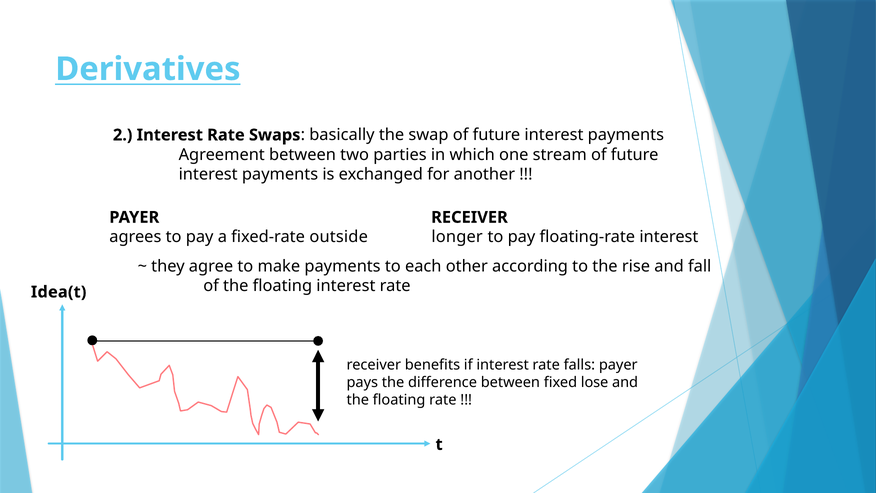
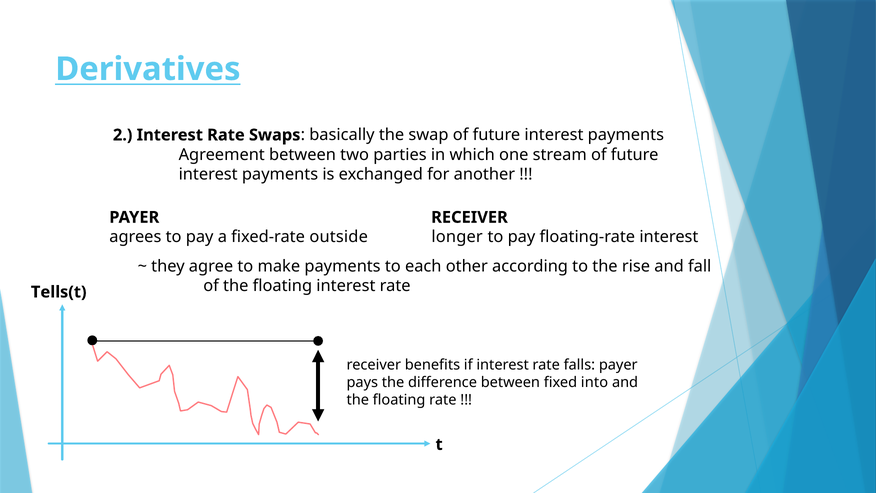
Idea(t: Idea(t -> Tells(t
lose: lose -> into
